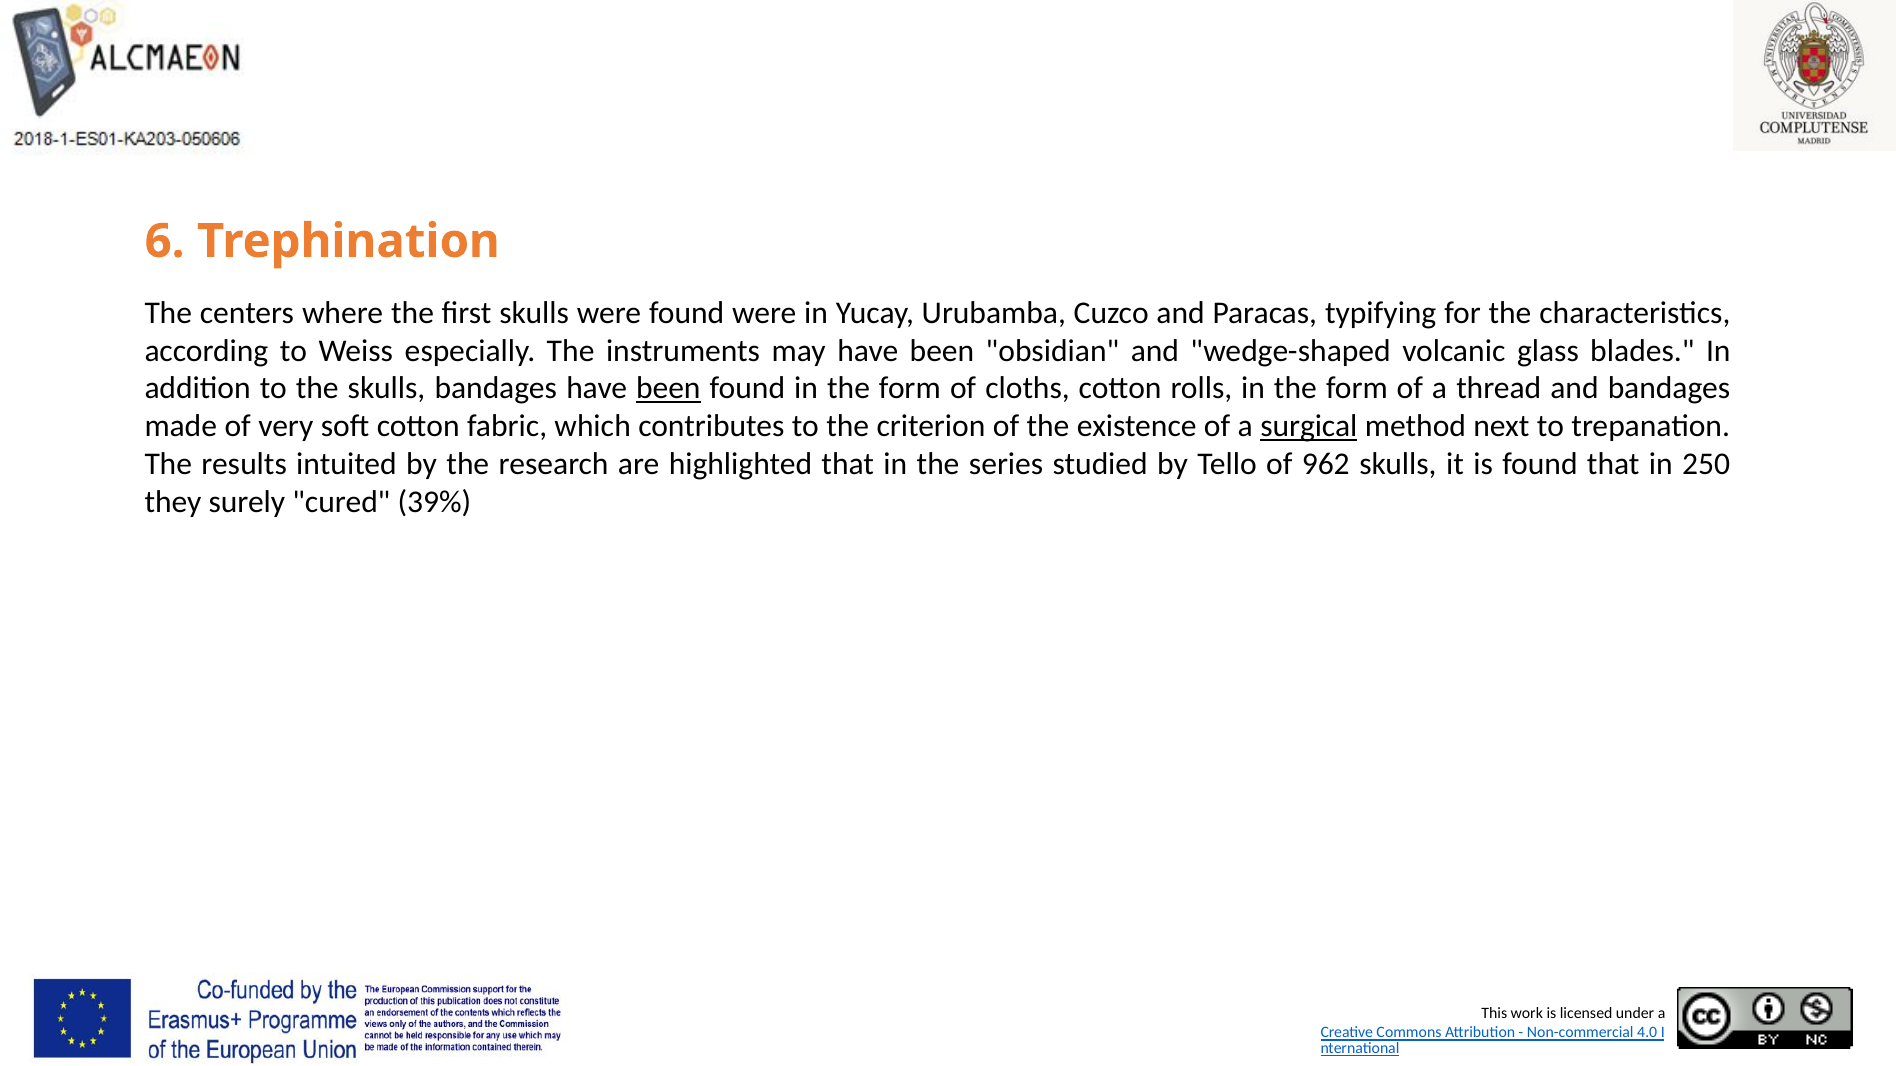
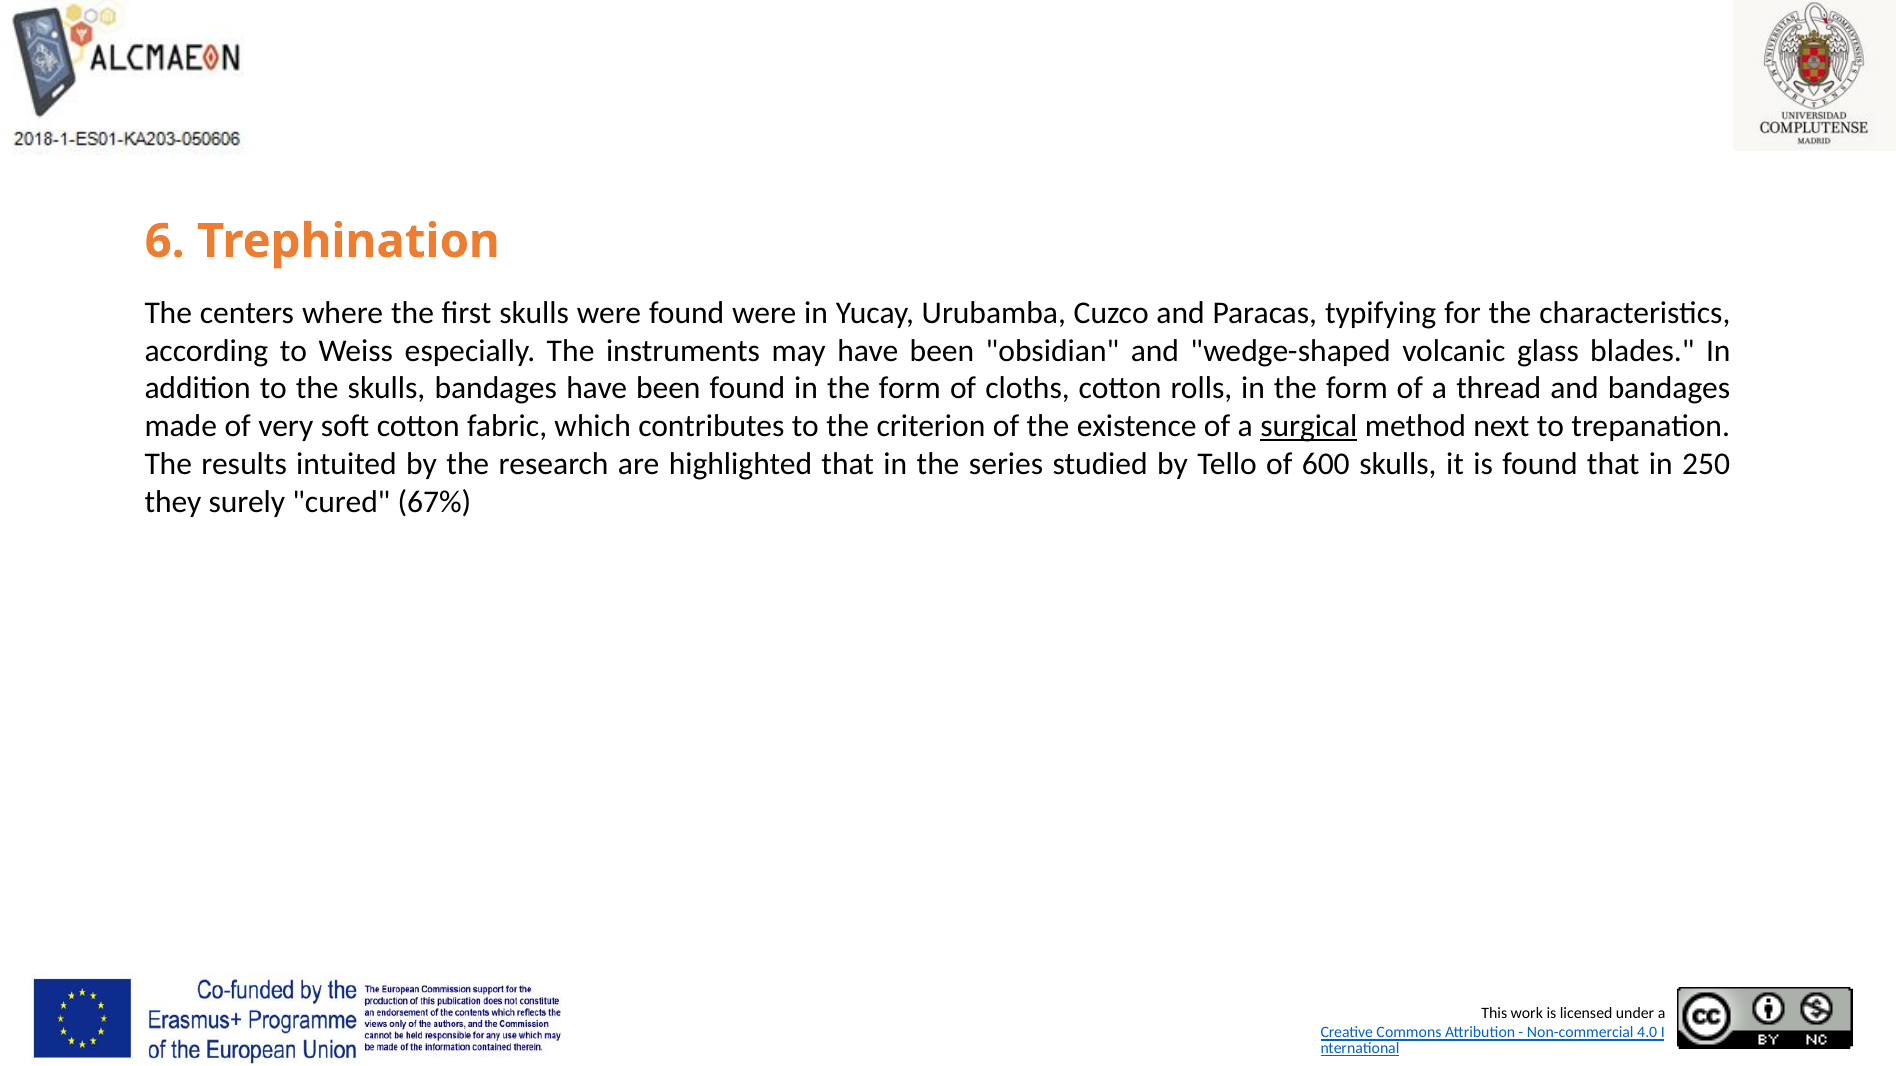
been at (668, 389) underline: present -> none
962: 962 -> 600
39%: 39% -> 67%
